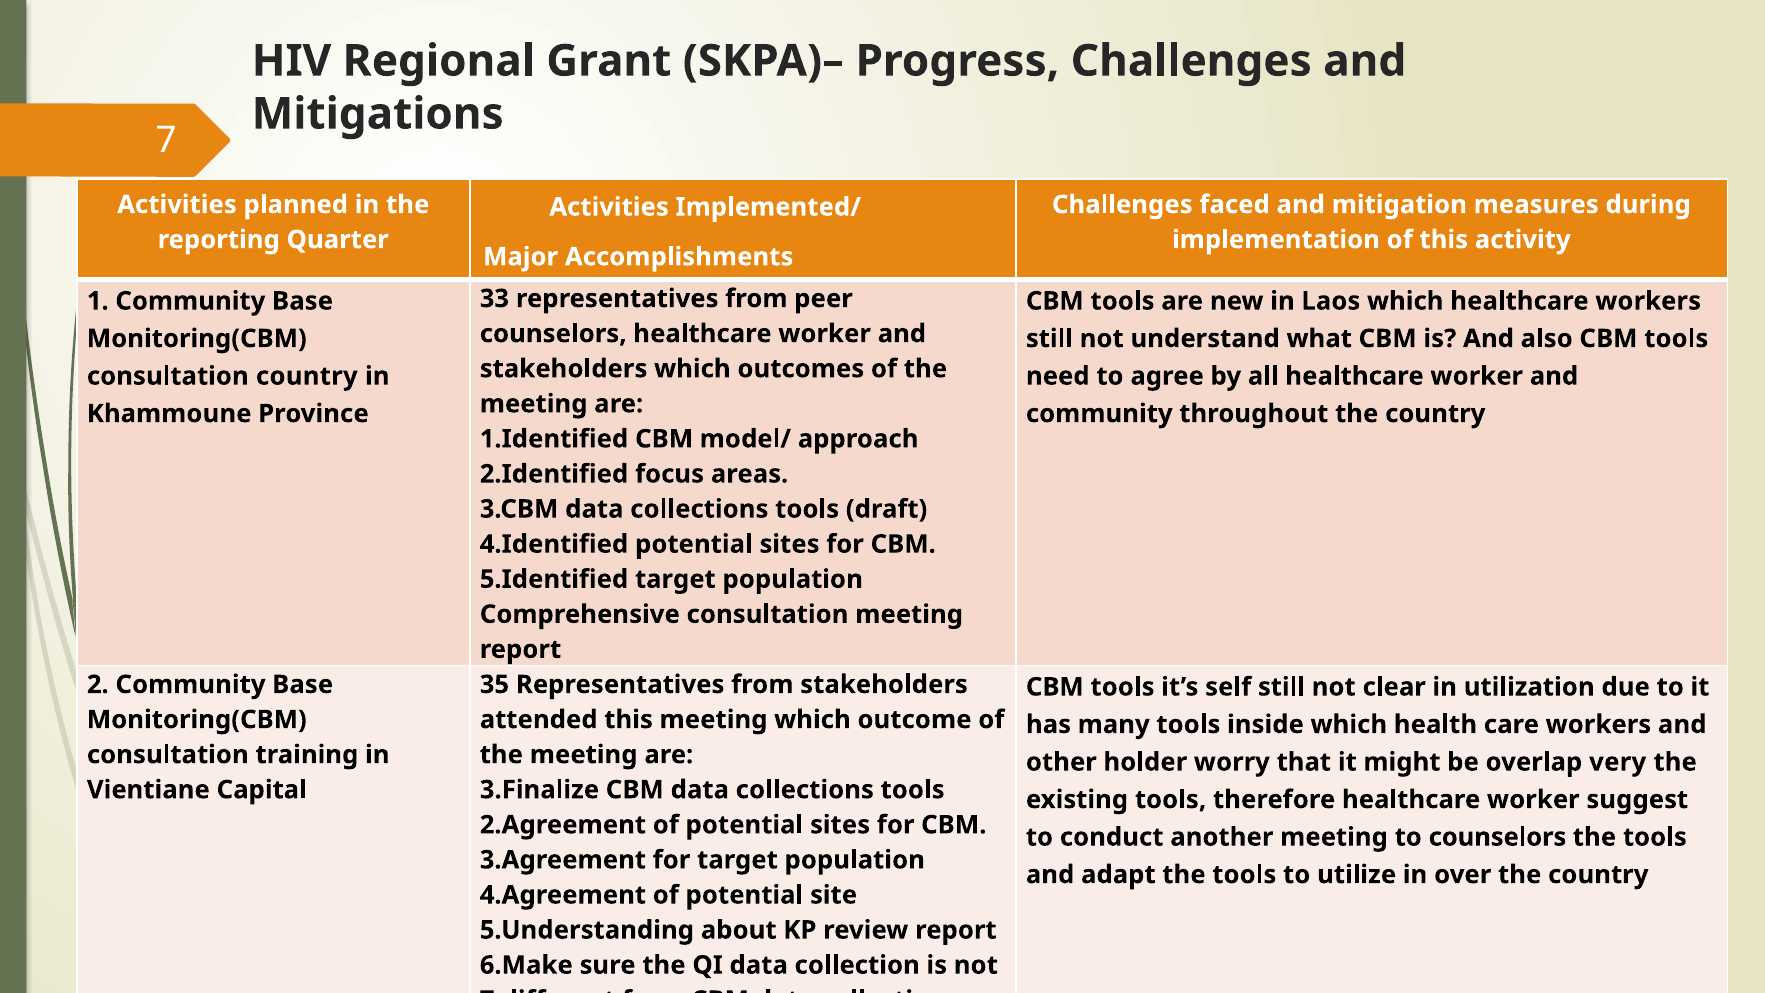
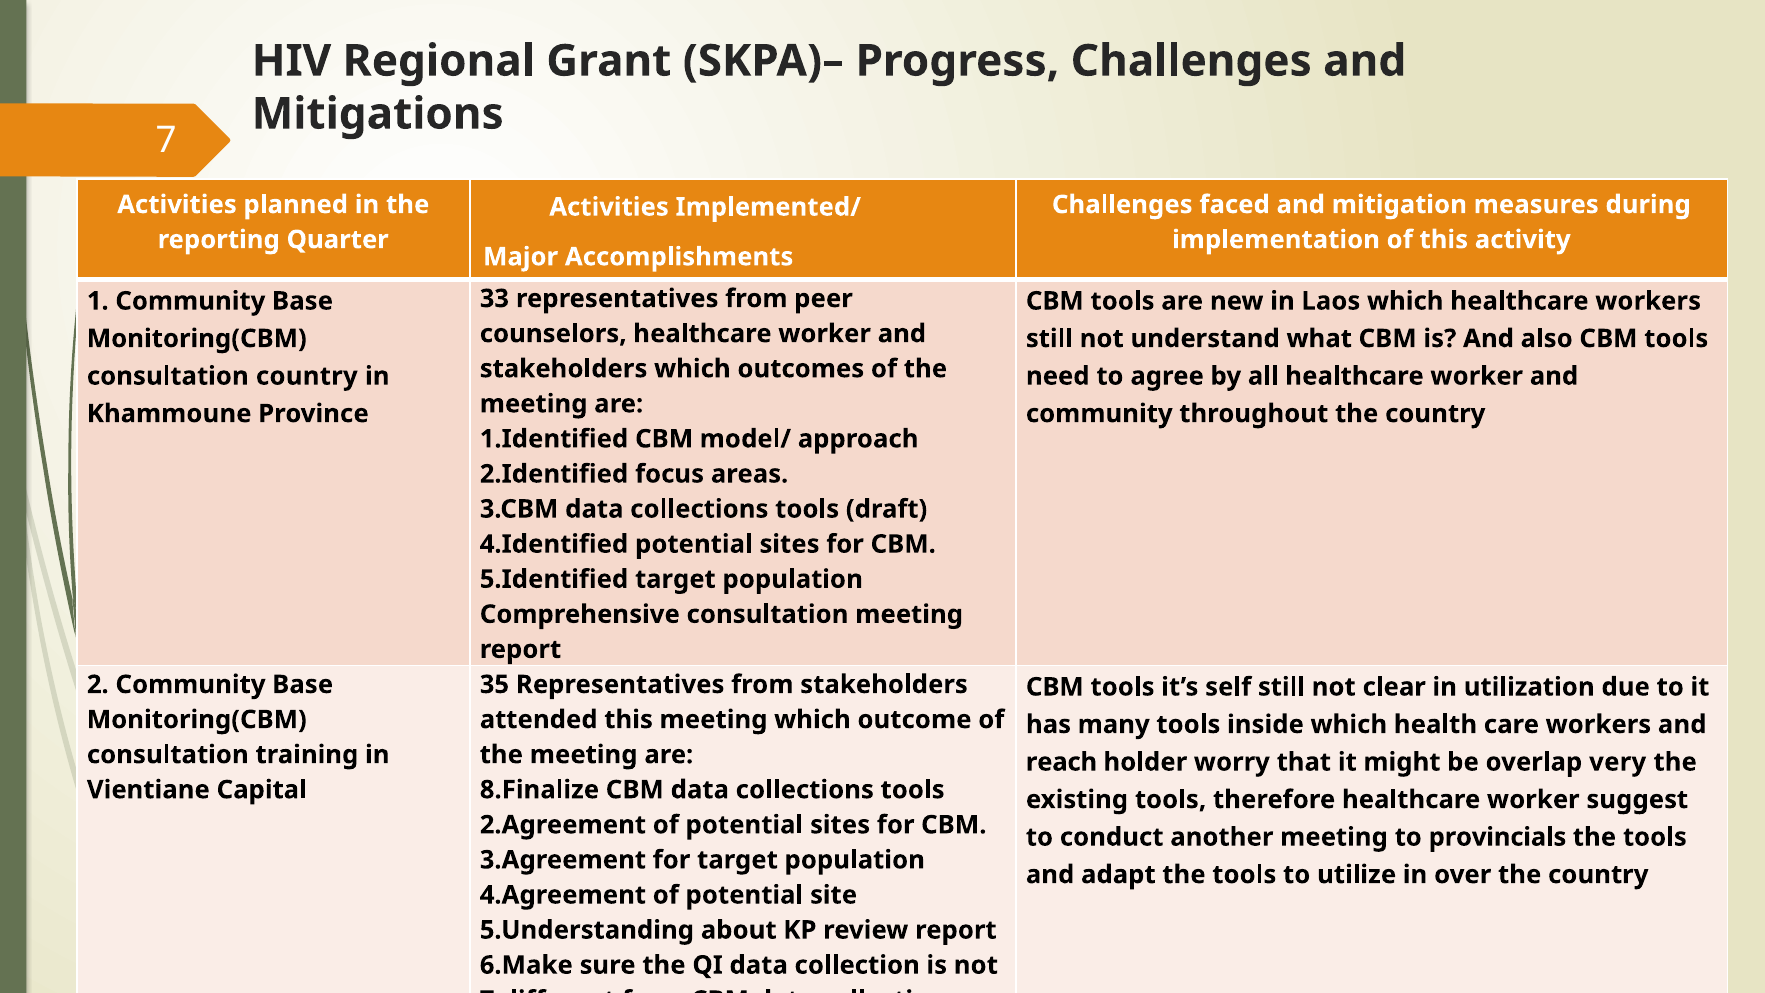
other: other -> reach
3.Finalize: 3.Finalize -> 8.Finalize
to counselors: counselors -> provincials
